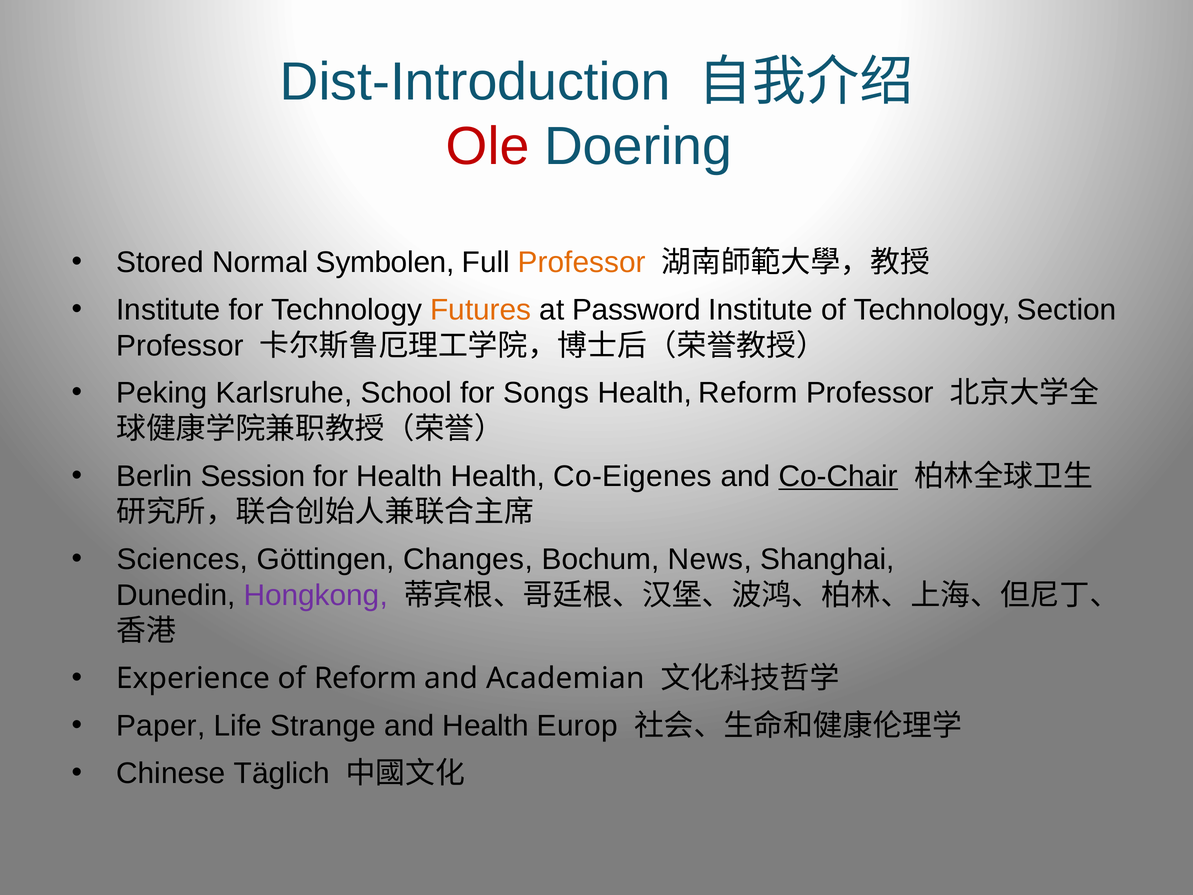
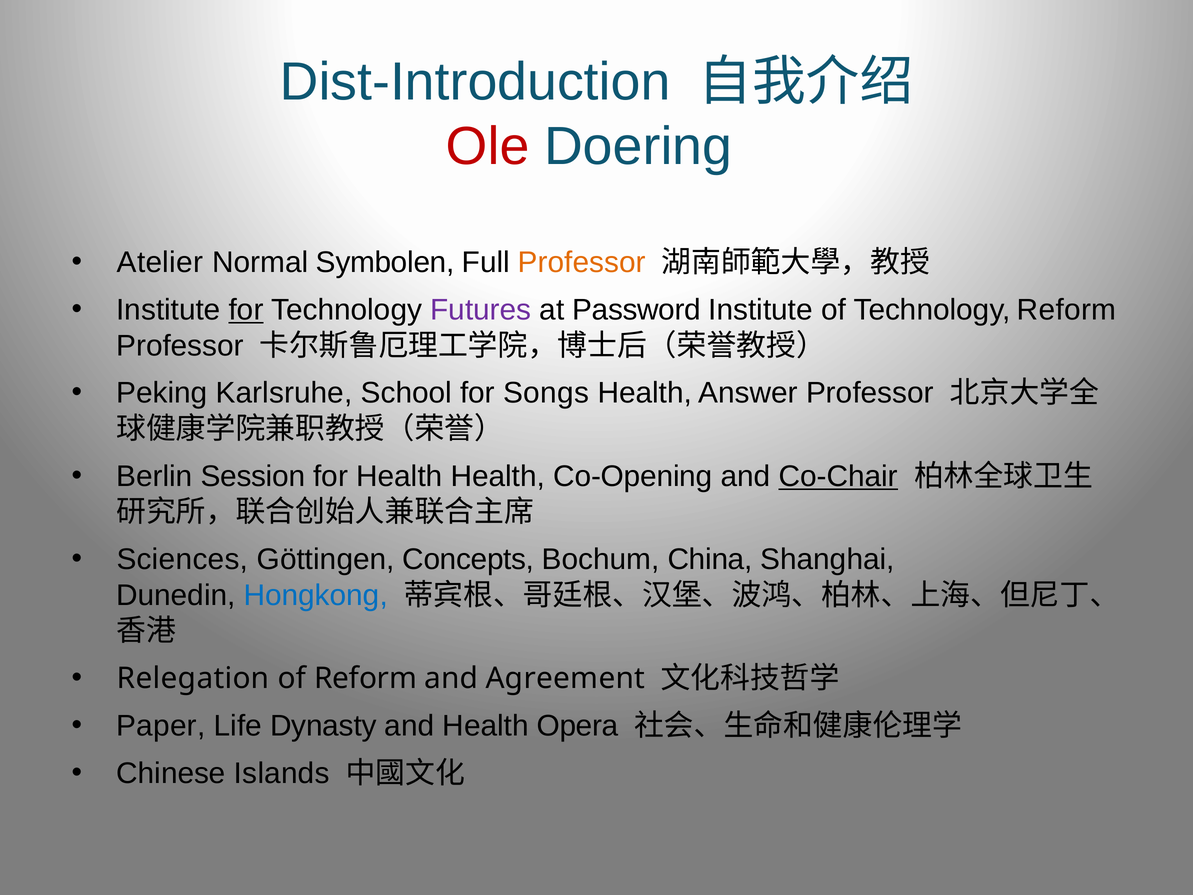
Stored: Stored -> Atelier
for at (246, 310) underline: none -> present
Futures colour: orange -> purple
Technology Section: Section -> Reform
Health Reform: Reform -> Answer
Co-Eigenes: Co-Eigenes -> Co-Opening
Changes: Changes -> Concepts
News: News -> China
Hongkong colour: purple -> blue
Experience: Experience -> Relegation
Academian: Academian -> Agreement
Strange: Strange -> Dynasty
Europ: Europ -> Opera
Täglich: Täglich -> Islands
